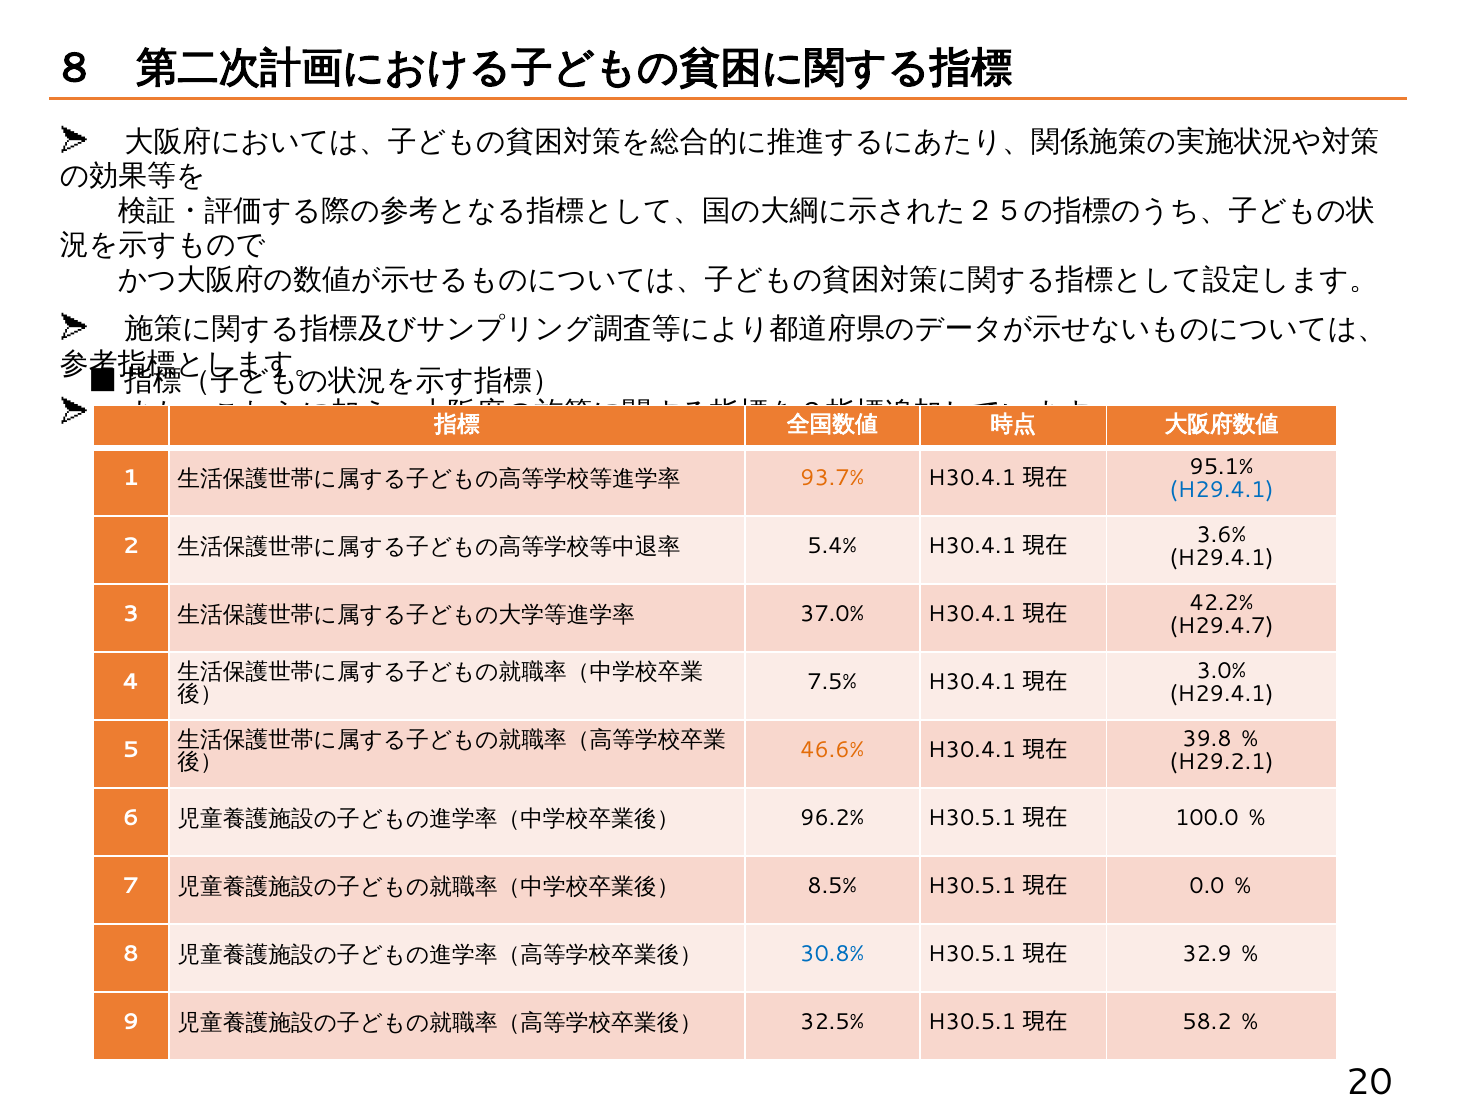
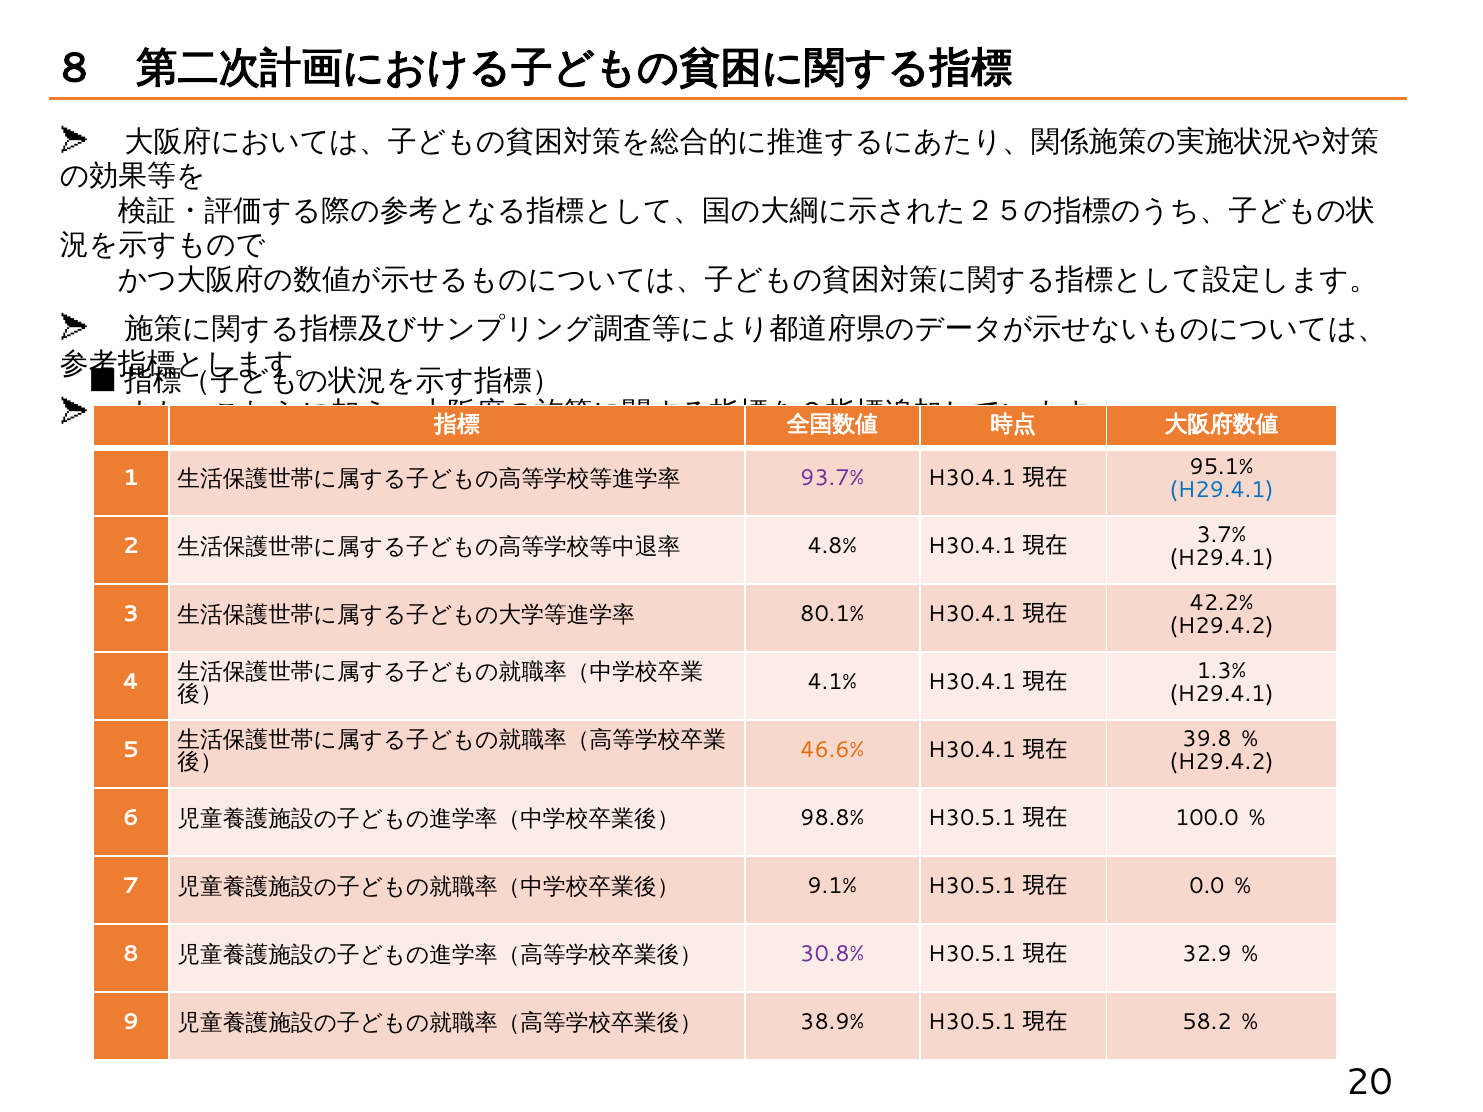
93.7% colour: orange -> purple
3.6%: 3.6% -> 3.7%
5.4%: 5.4% -> 4.8%
37.0%: 37.0% -> 80.1%
H29.4.7 at (1222, 626): H29.4.7 -> H29.4.2
3.0%: 3.0% -> 1.3%
7.5%: 7.5% -> 4.1%
H29.2.1 at (1222, 762): H29.2.1 -> H29.4.2
96.2%: 96.2% -> 98.8%
8.5%: 8.5% -> 9.1%
30.8% colour: blue -> purple
32.5%: 32.5% -> 38.9%
